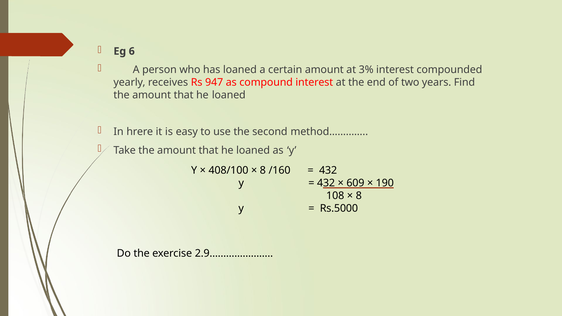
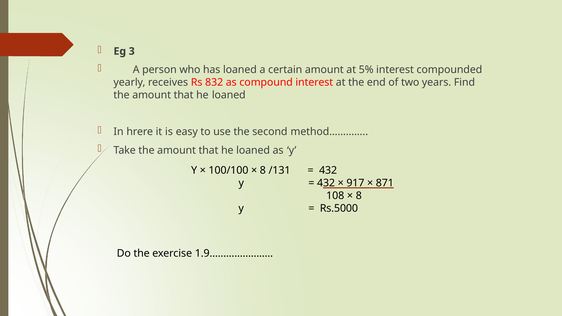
6: 6 -> 3
3%: 3% -> 5%
947: 947 -> 832
408/100: 408/100 -> 100/100
/160: /160 -> /131
609: 609 -> 917
190: 190 -> 871
2.9…………………: 2.9………………… -> 1.9…………………
